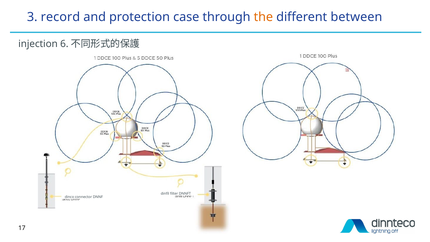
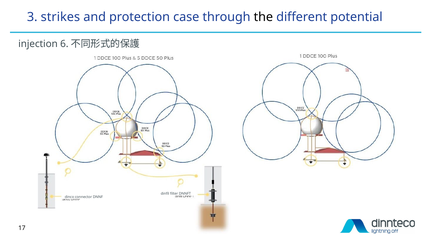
record: record -> strikes
the colour: orange -> black
between: between -> potential
